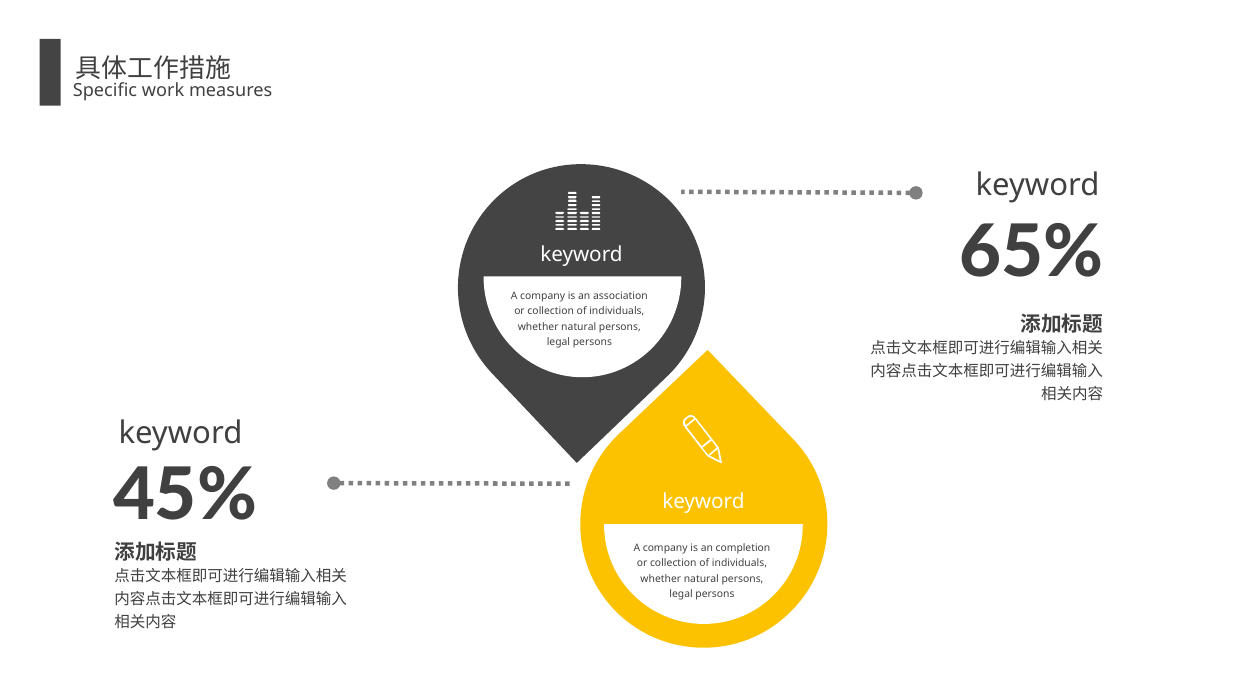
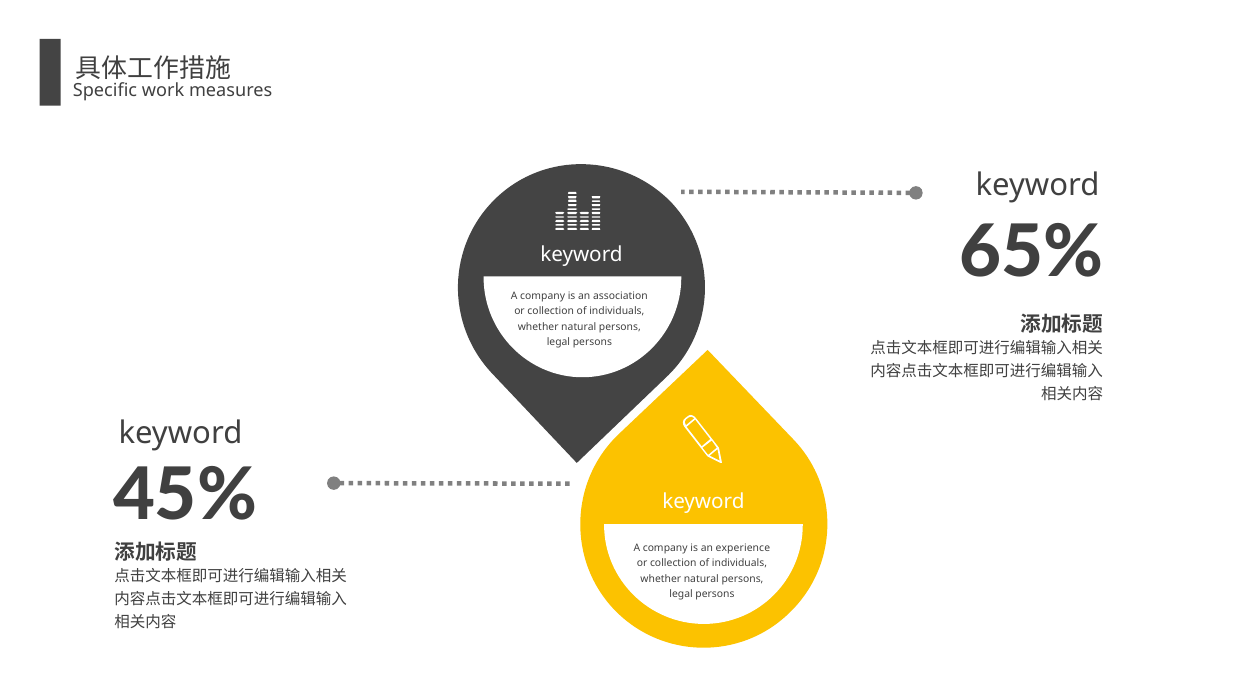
completion: completion -> experience
